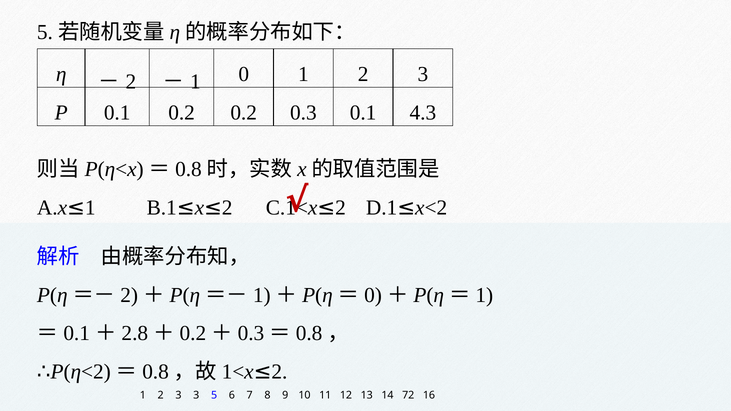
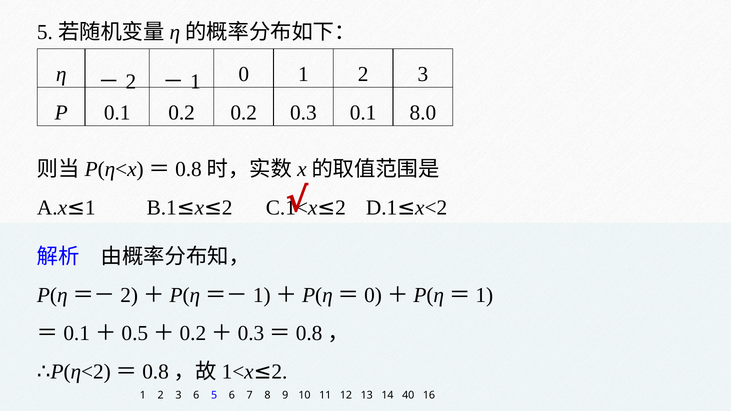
4.3: 4.3 -> 8.0
2.8: 2.8 -> 0.5
3 3: 3 -> 6
72: 72 -> 40
